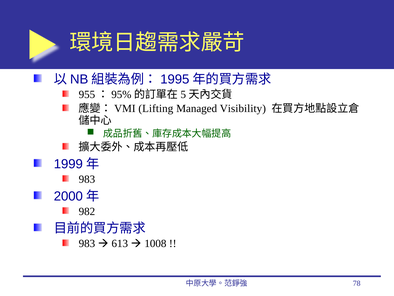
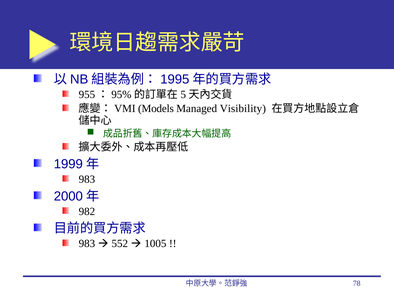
Lifting: Lifting -> Models
613: 613 -> 552
1008: 1008 -> 1005
